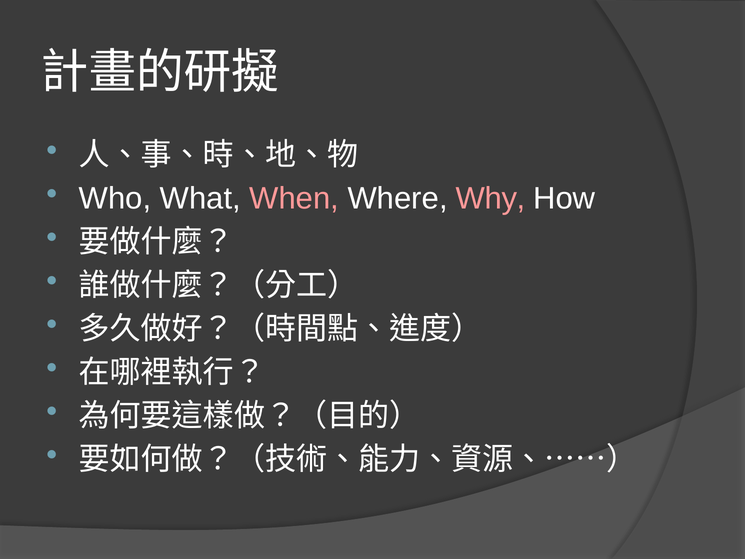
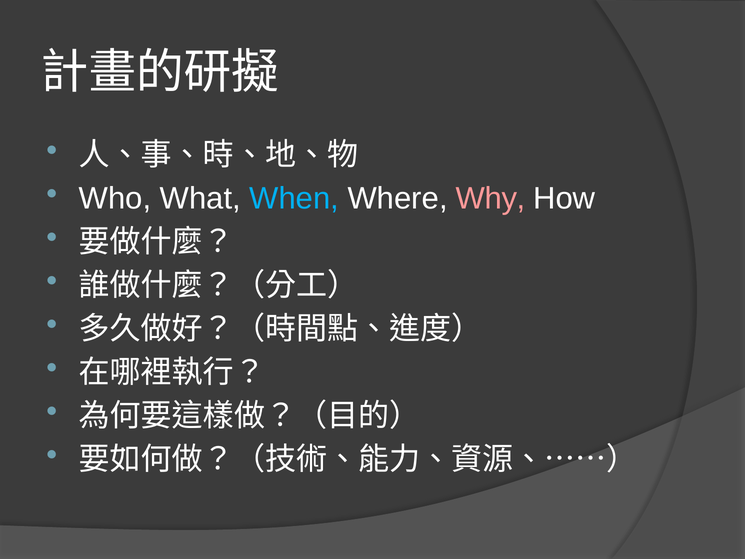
When colour: pink -> light blue
